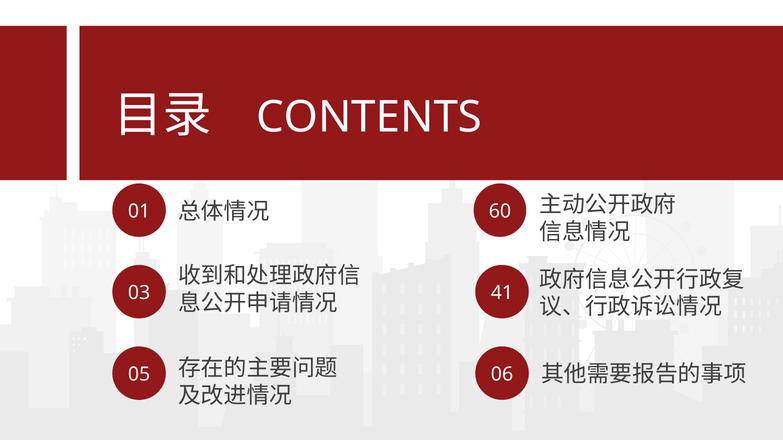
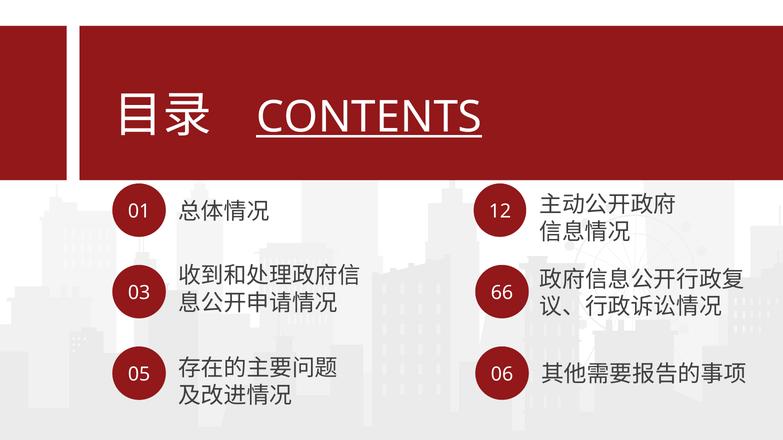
CONTENTS underline: none -> present
60: 60 -> 12
41: 41 -> 66
